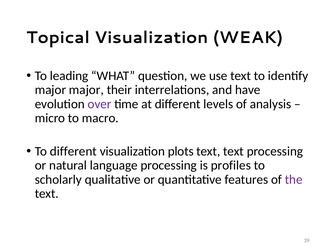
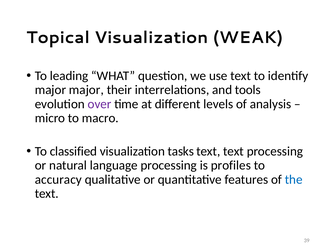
have: have -> tools
To different: different -> classified
plots: plots -> tasks
scholarly: scholarly -> accuracy
the colour: purple -> blue
